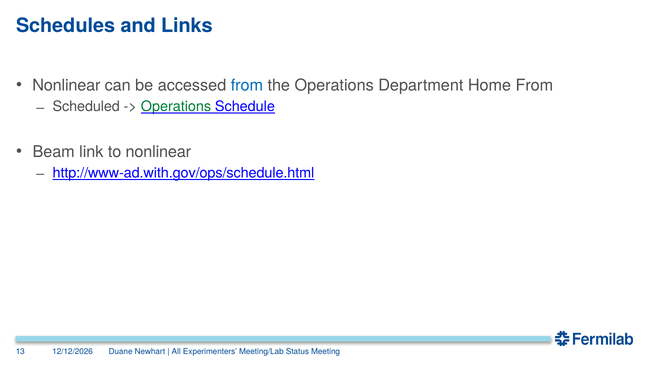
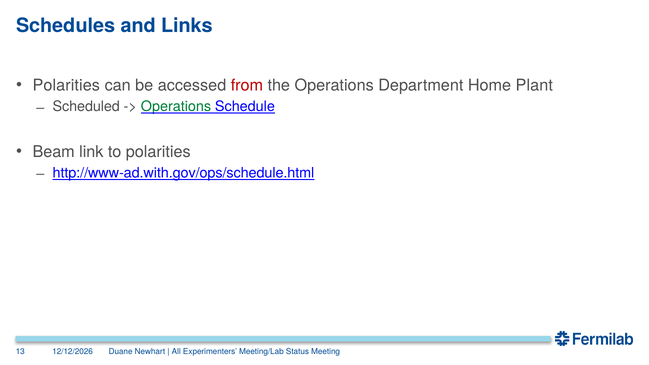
Nonlinear at (66, 85): Nonlinear -> Polarities
from at (247, 85) colour: blue -> red
Home From: From -> Plant
to nonlinear: nonlinear -> polarities
